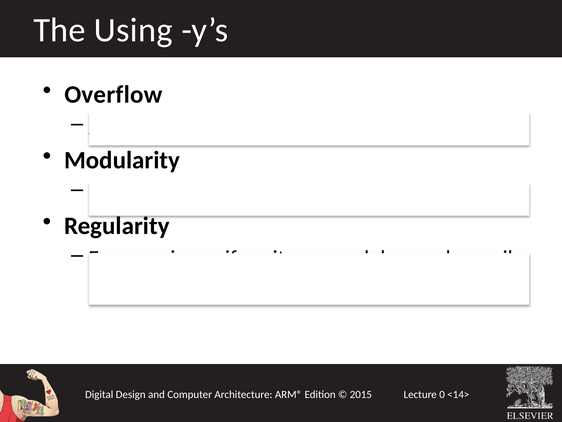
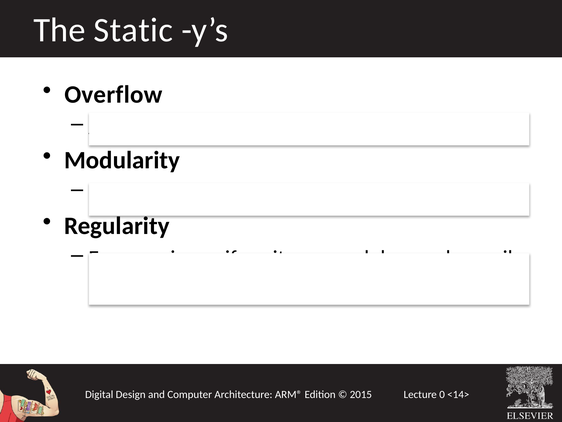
Using: Using -> Static
